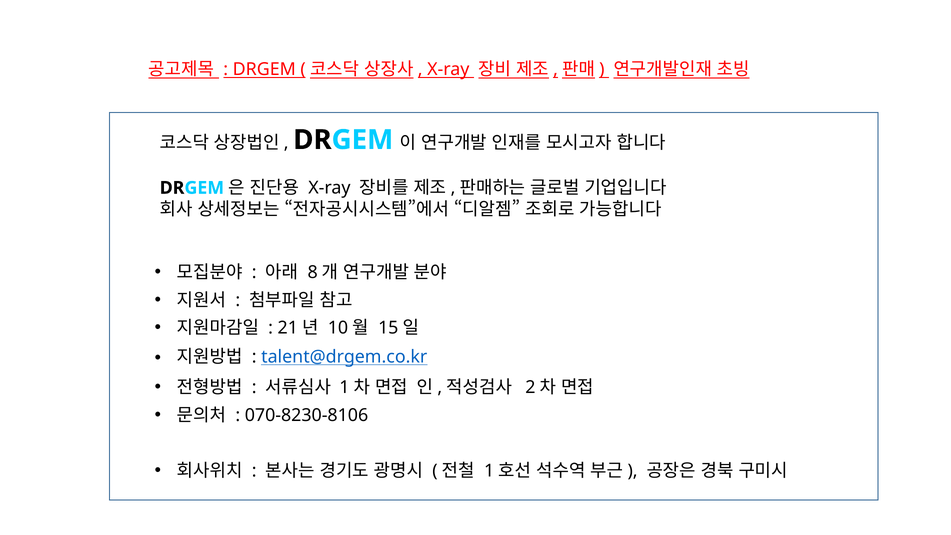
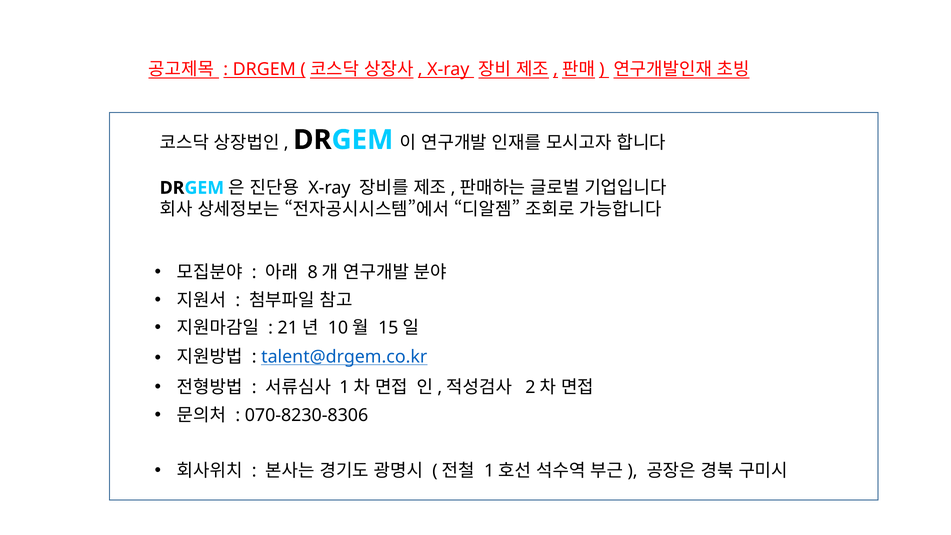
070-8230-8106: 070-8230-8106 -> 070-8230-8306
